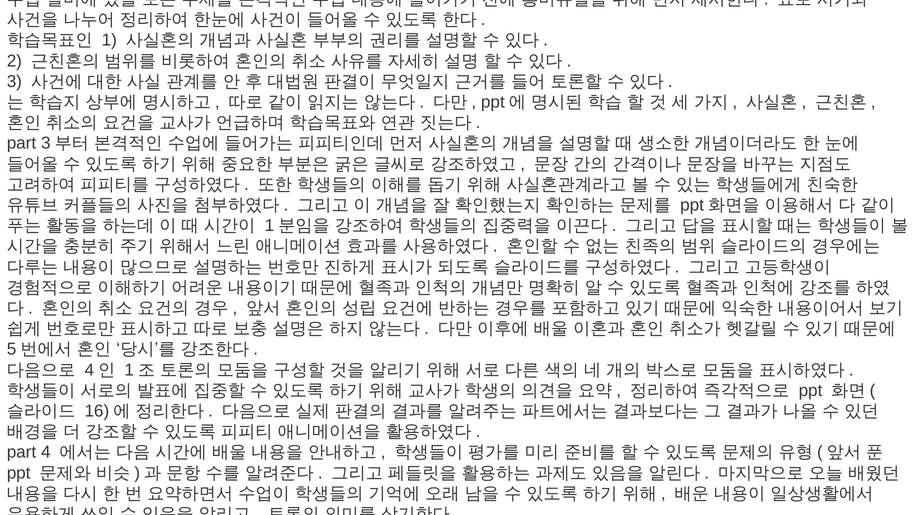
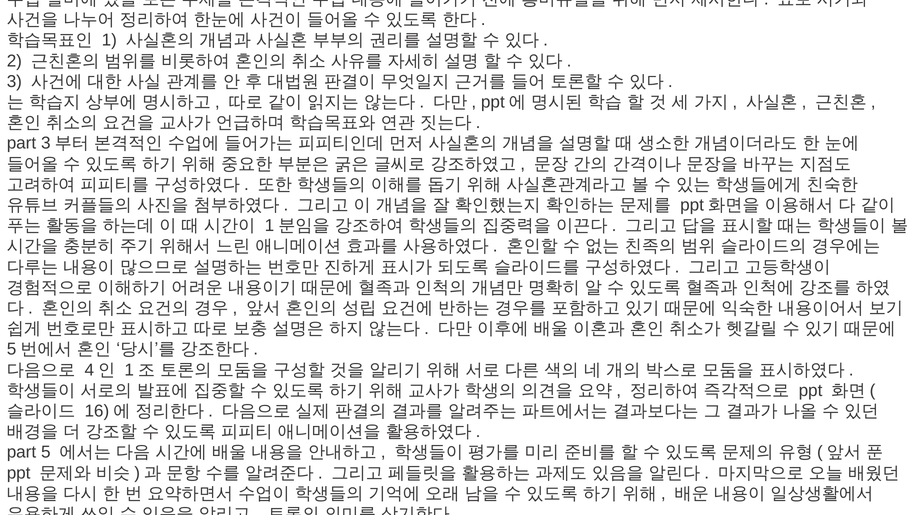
4: 4 -> 5
